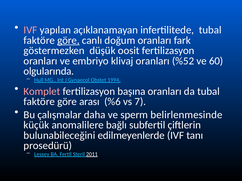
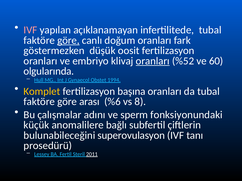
oranları at (153, 61) underline: none -> present
Komplet colour: pink -> yellow
7: 7 -> 8
daha: daha -> adını
belirlenmesinde: belirlenmesinde -> fonksiyonundaki
edilmeyenlerde: edilmeyenlerde -> superovulasyon
